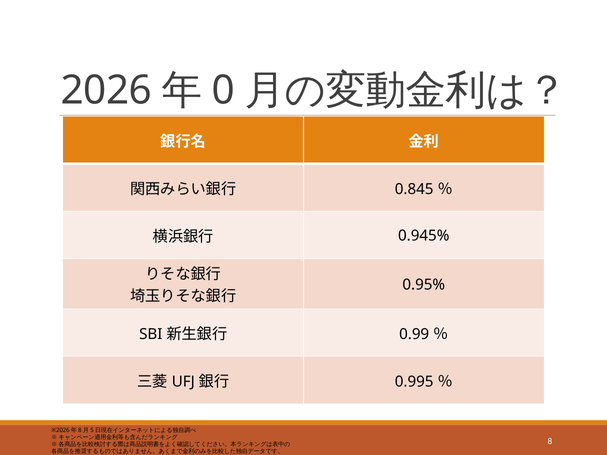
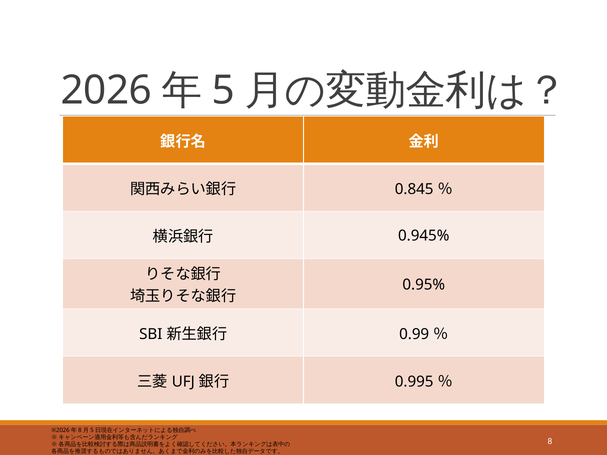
0: 0 -> 5
